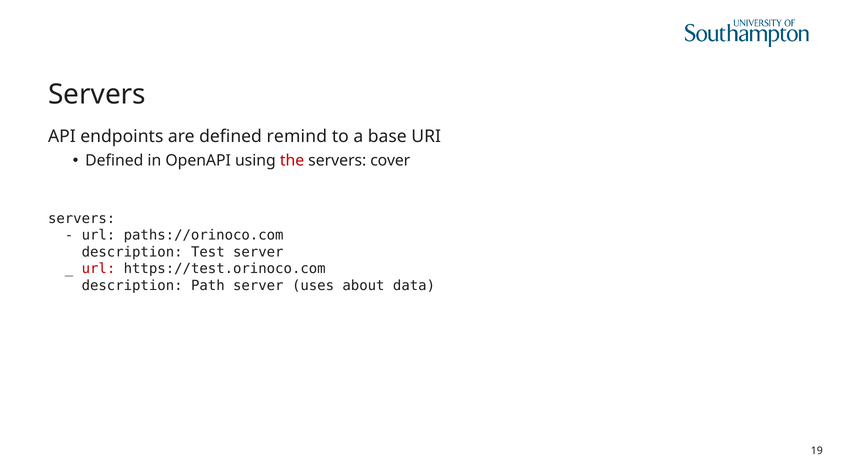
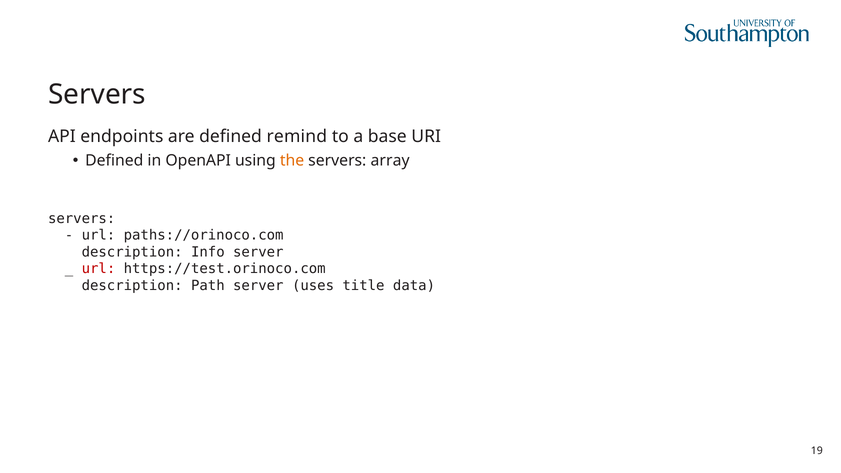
the colour: red -> orange
cover: cover -> array
Test: Test -> Info
about: about -> title
